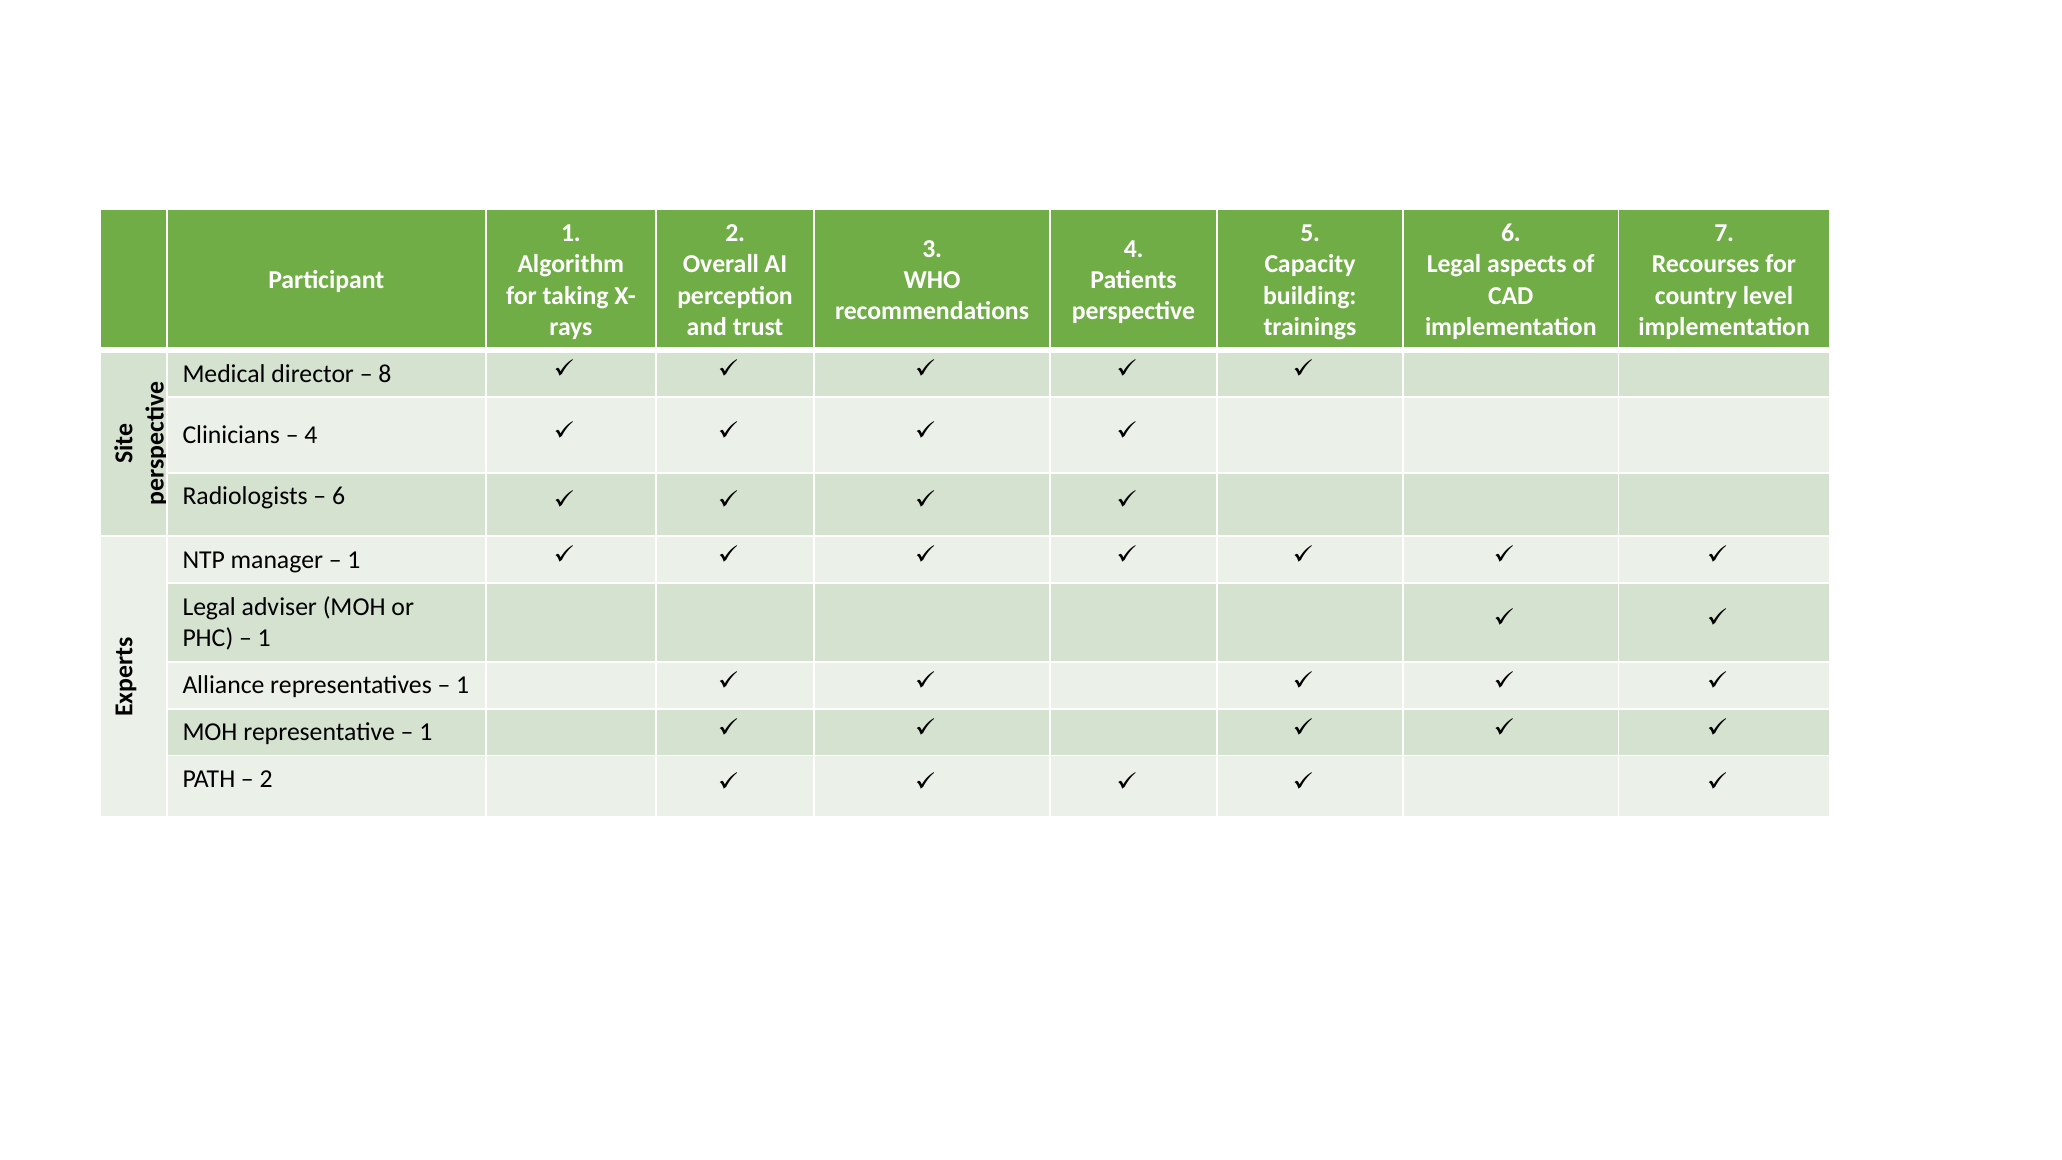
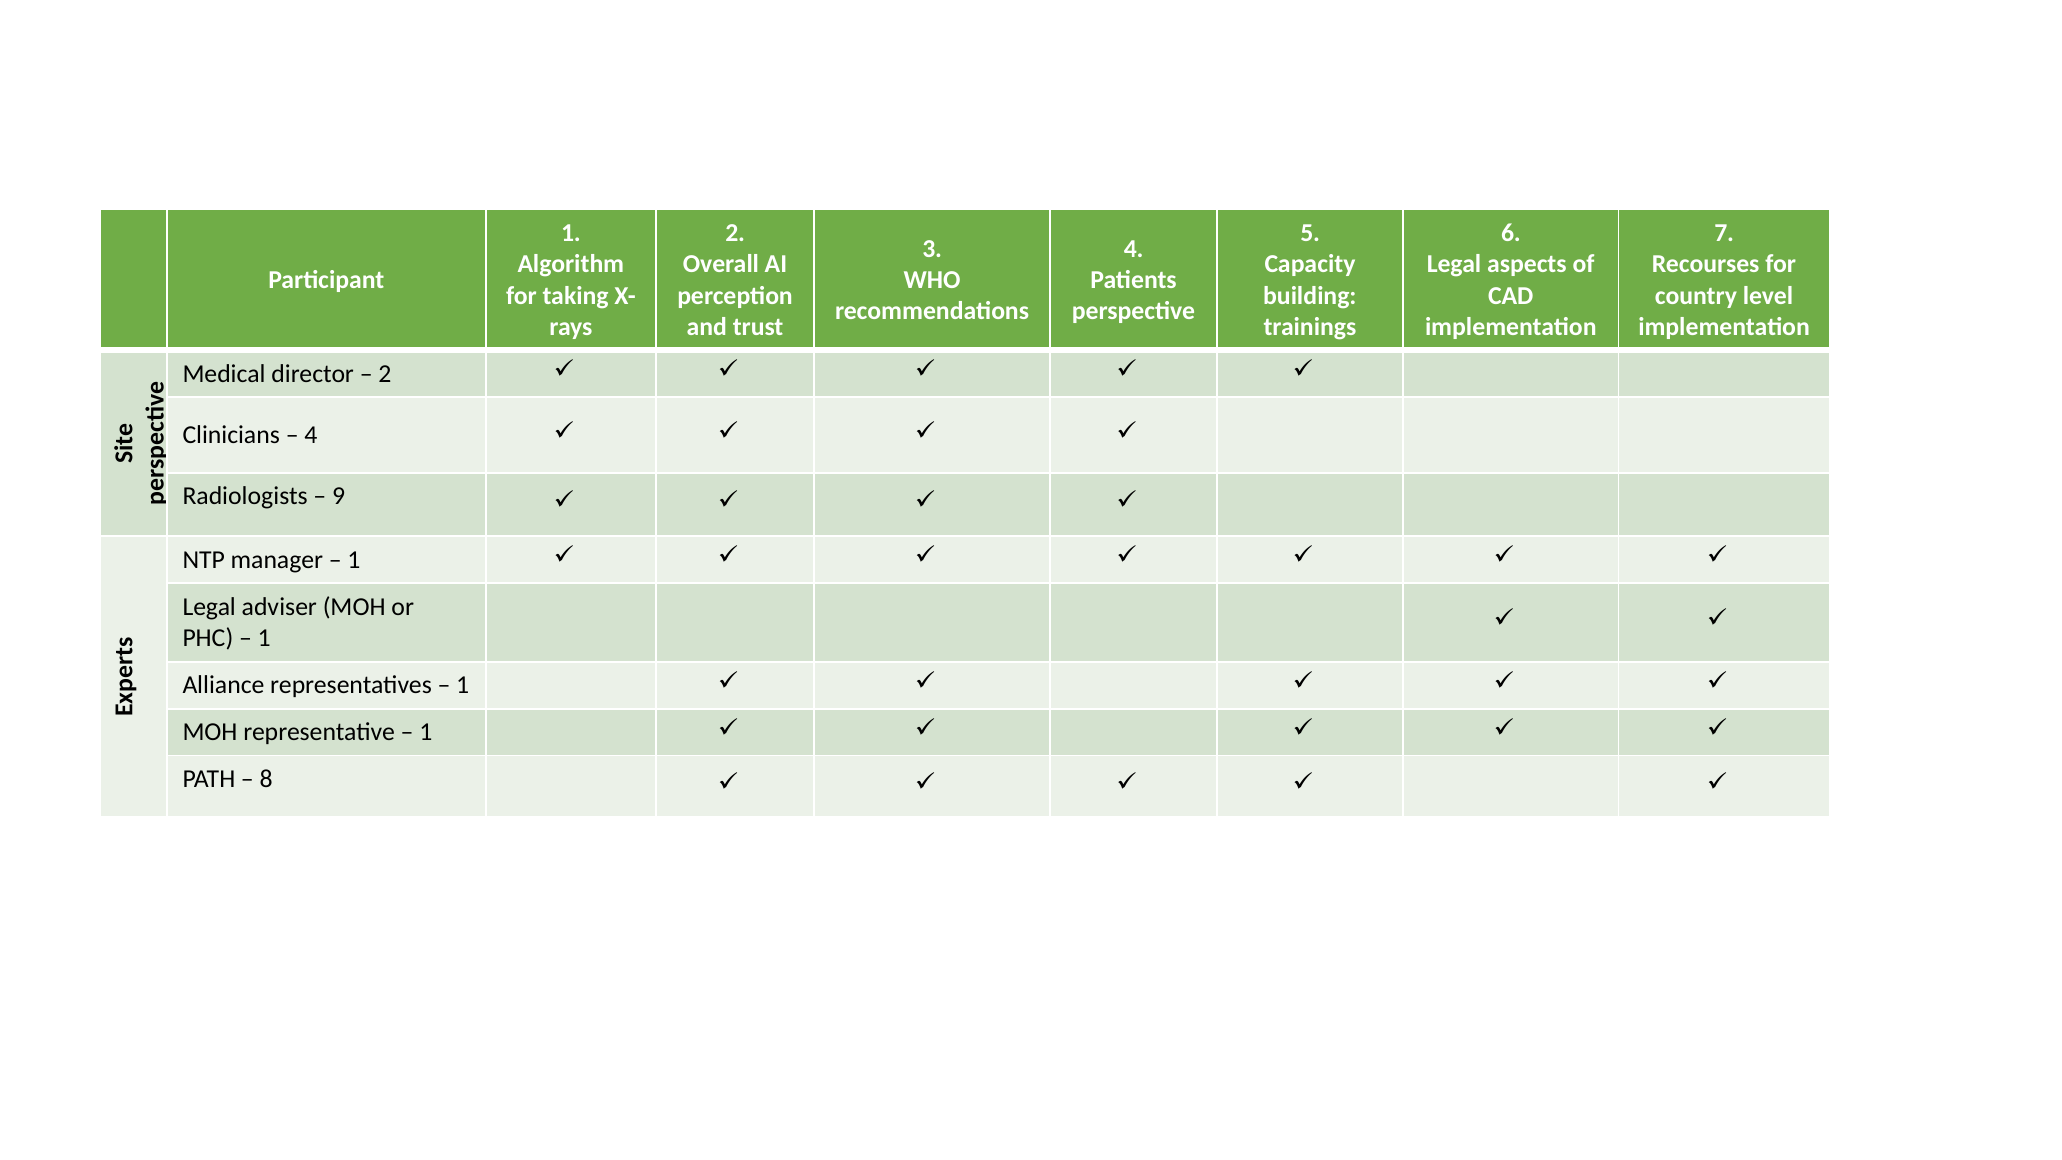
8 at (385, 374): 8 -> 2
6 at (339, 496): 6 -> 9
2 at (266, 779): 2 -> 8
